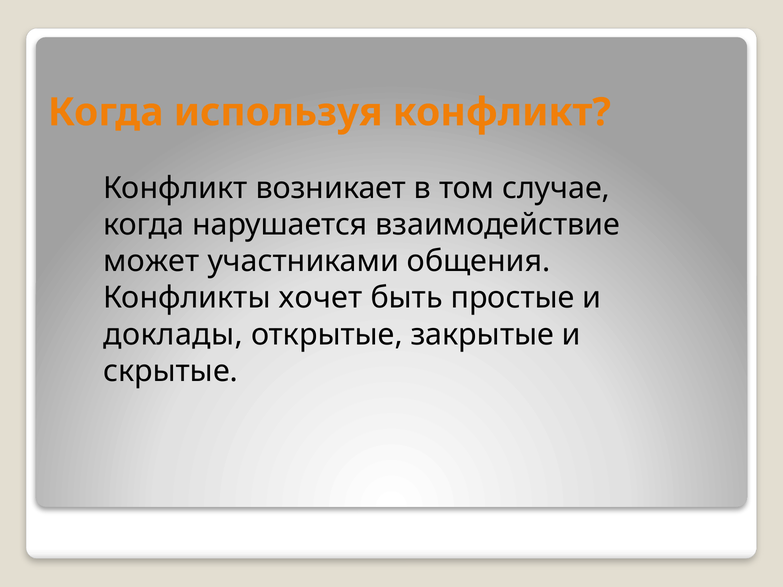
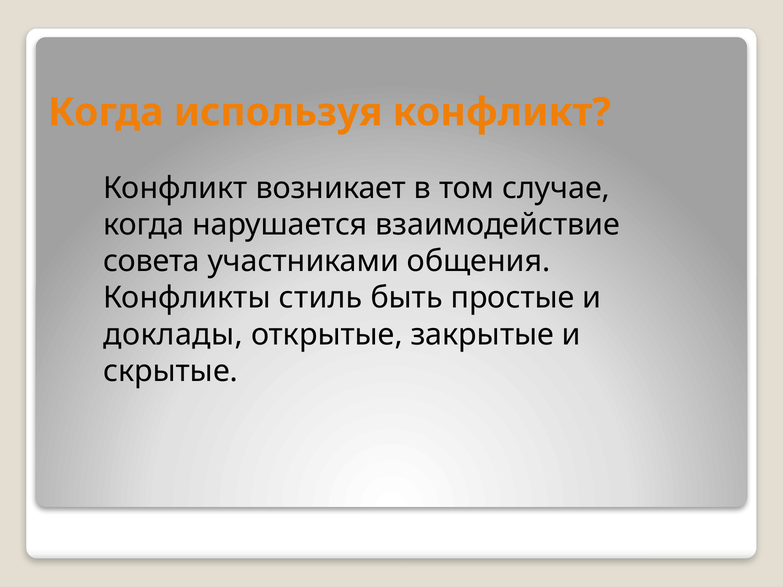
может: может -> совета
хочет: хочет -> стиль
